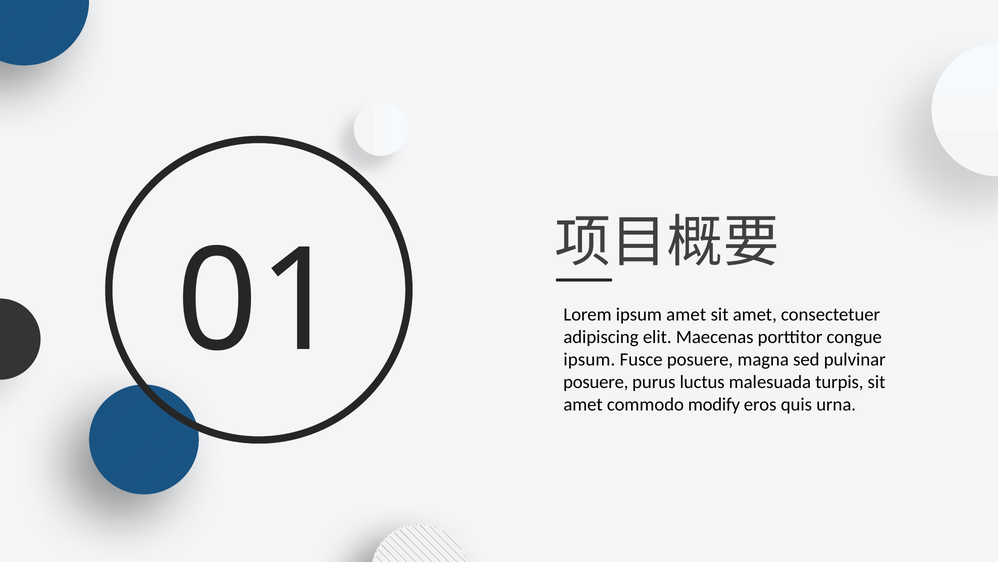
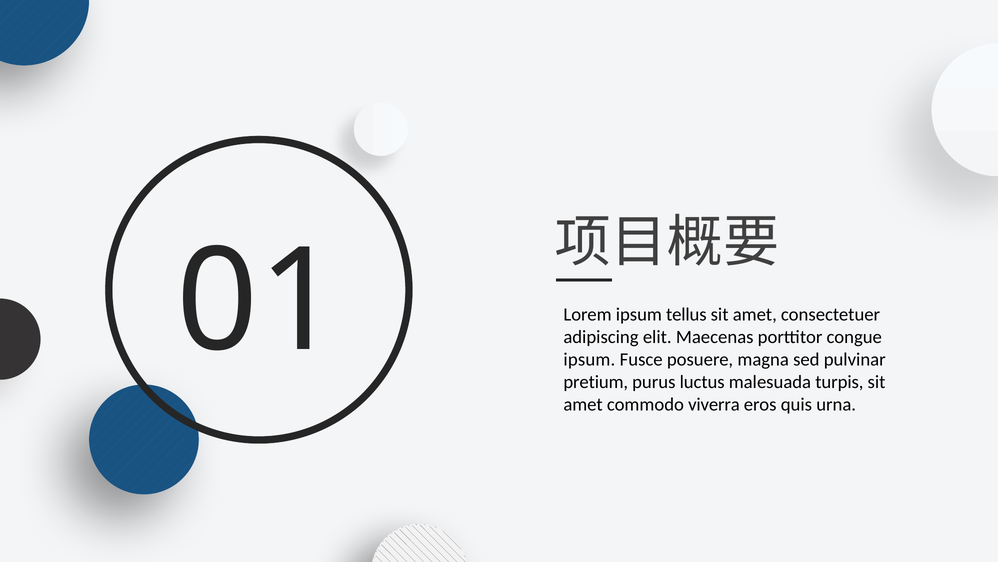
ipsum amet: amet -> tellus
posuere at (596, 382): posuere -> pretium
modify: modify -> viverra
